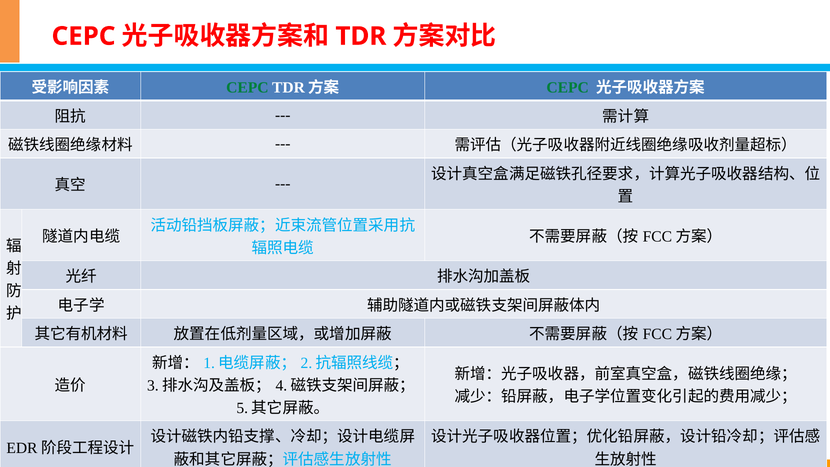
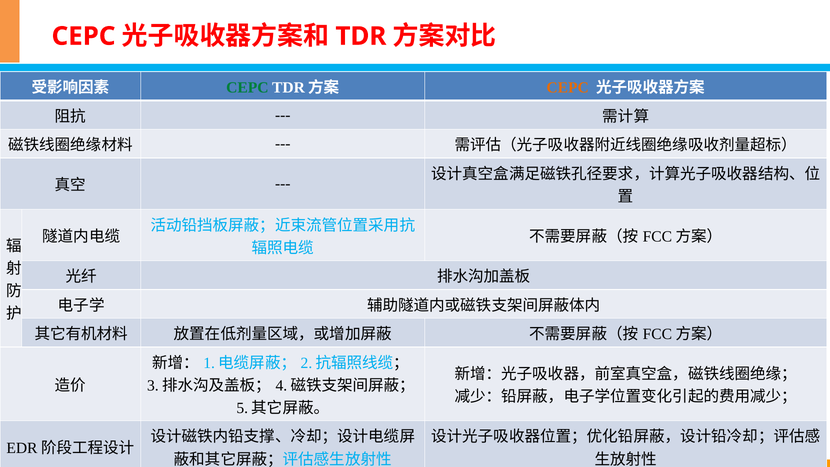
CEPC at (568, 88) colour: green -> orange
